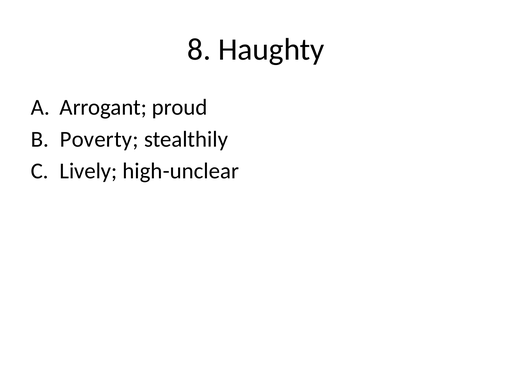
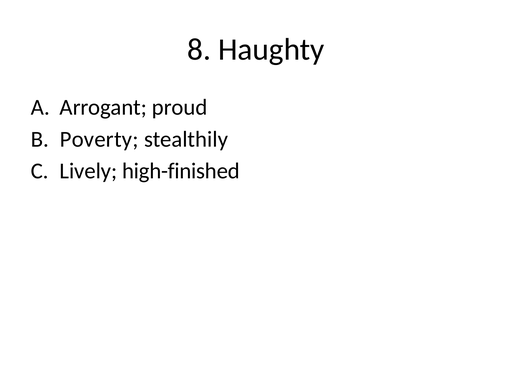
high-unclear: high-unclear -> high-finished
